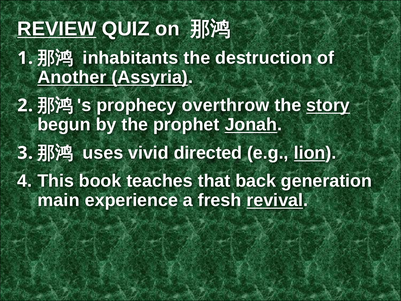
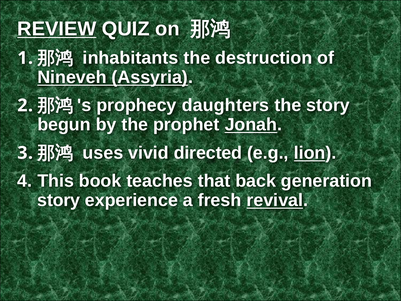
Another: Another -> Nineveh
overthrow: overthrow -> daughters
story at (328, 105) underline: present -> none
main at (59, 200): main -> story
